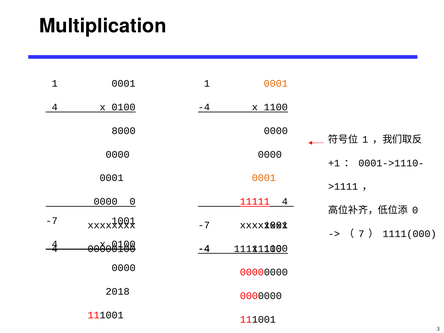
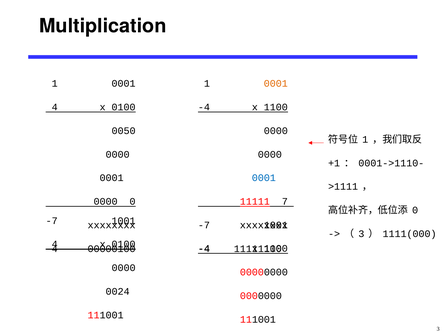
8000: 8000 -> 0050
0001 at (264, 178) colour: orange -> blue
11111 4: 4 -> 7
7 at (361, 234): 7 -> 3
2018: 2018 -> 0024
